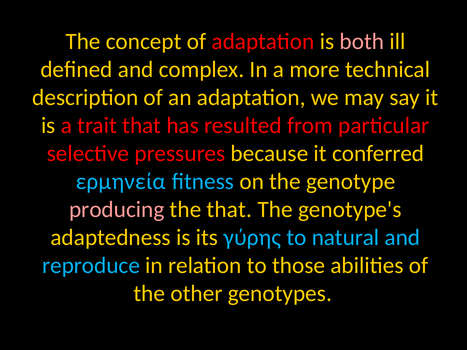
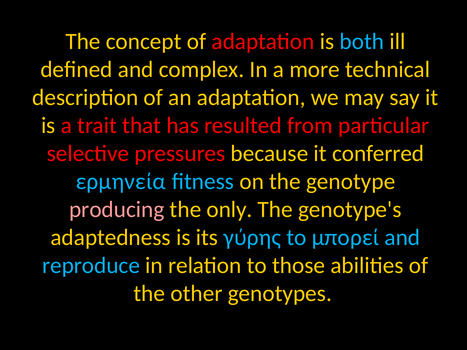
both colour: pink -> light blue
the that: that -> only
natural: natural -> μπορεί
